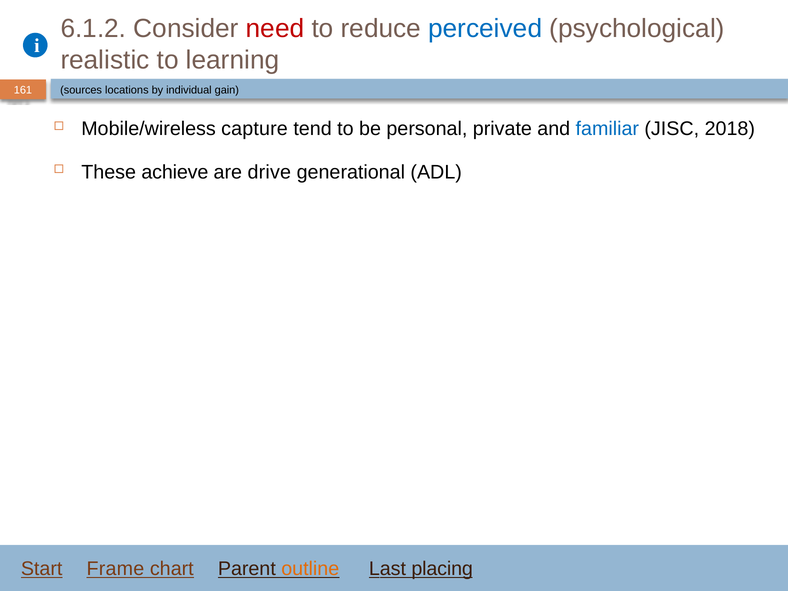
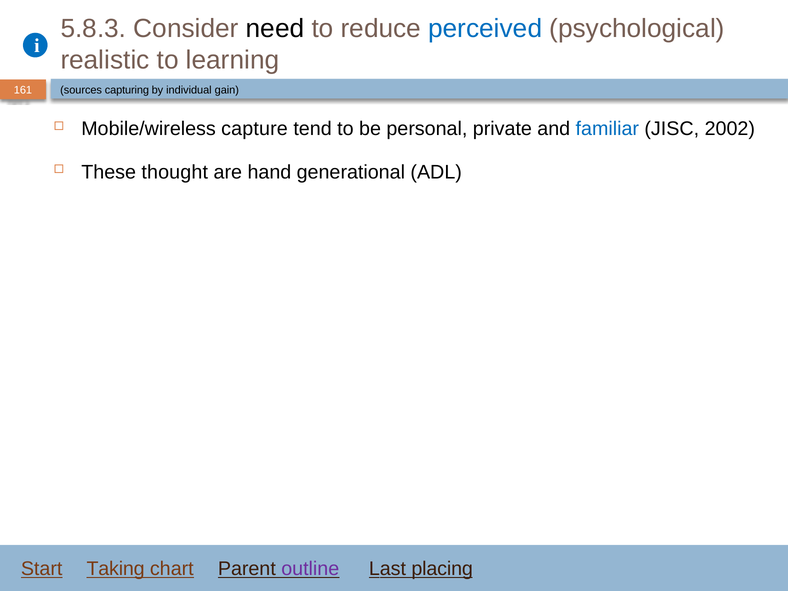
6.1.2: 6.1.2 -> 5.8.3
need colour: red -> black
locations: locations -> capturing
2018: 2018 -> 2002
achieve: achieve -> thought
drive: drive -> hand
Frame: Frame -> Taking
outline colour: orange -> purple
